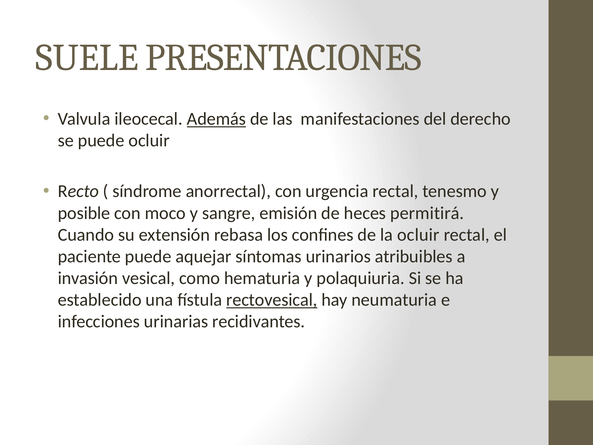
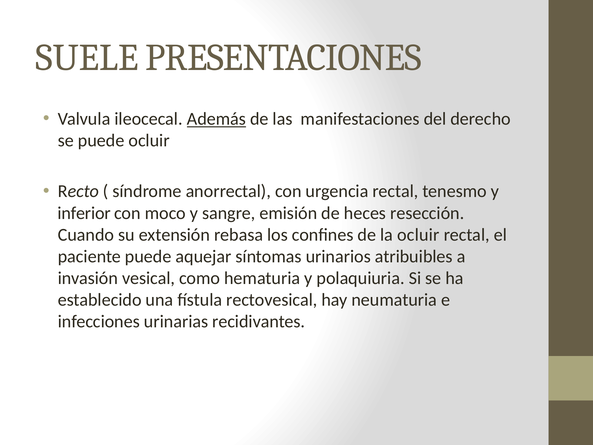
posible: posible -> inferior
permitirá: permitirá -> resección
rectovesical underline: present -> none
